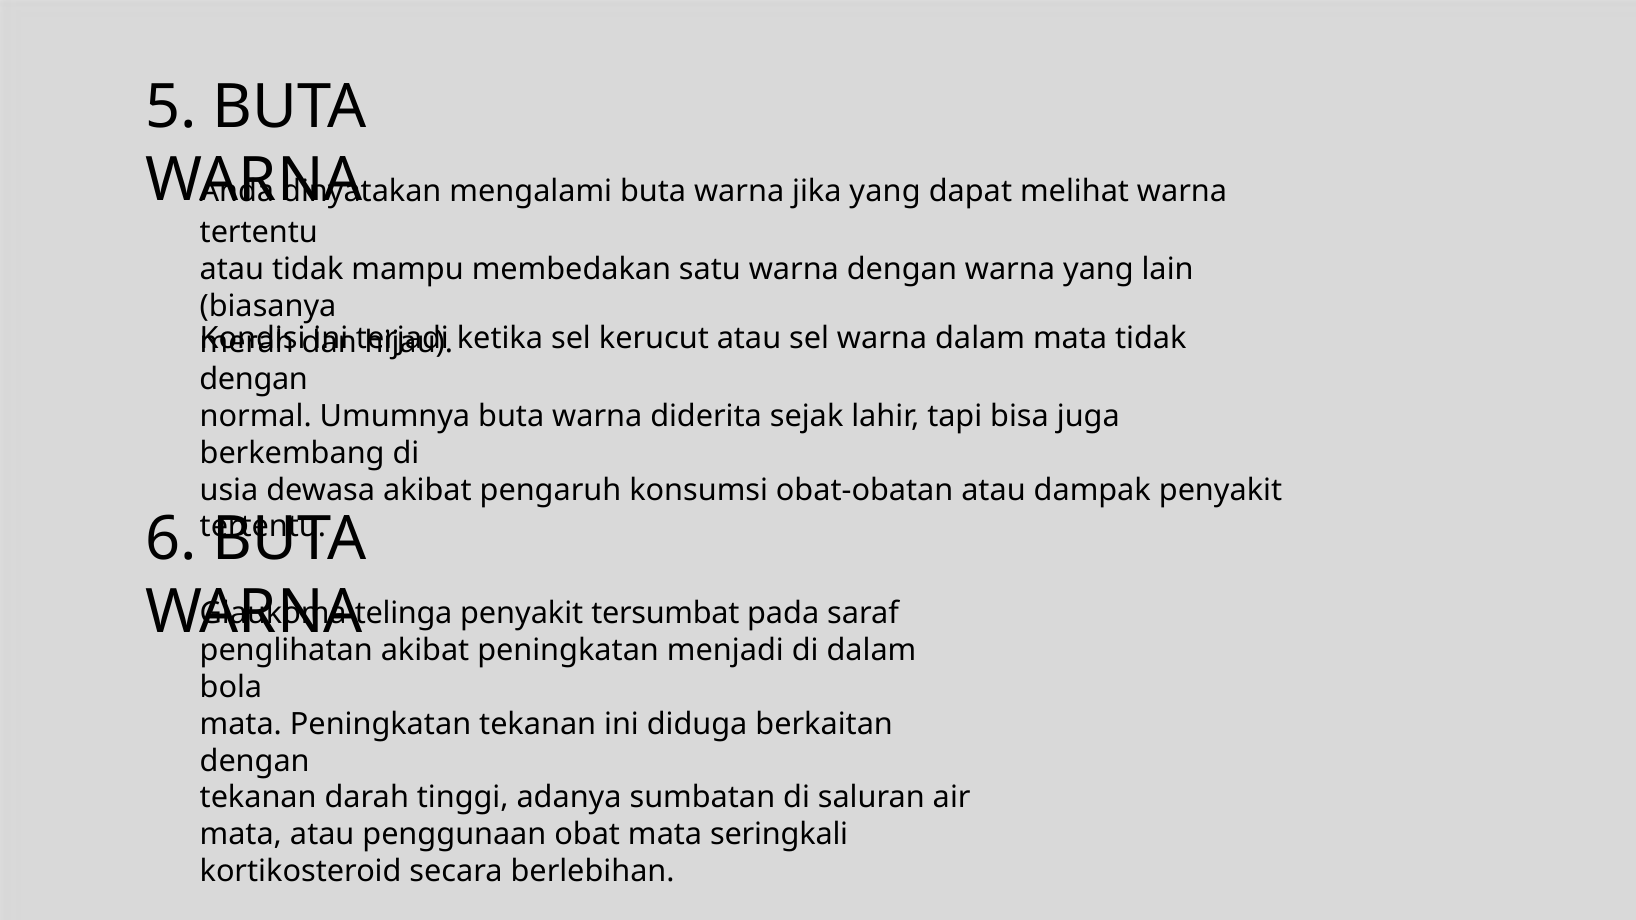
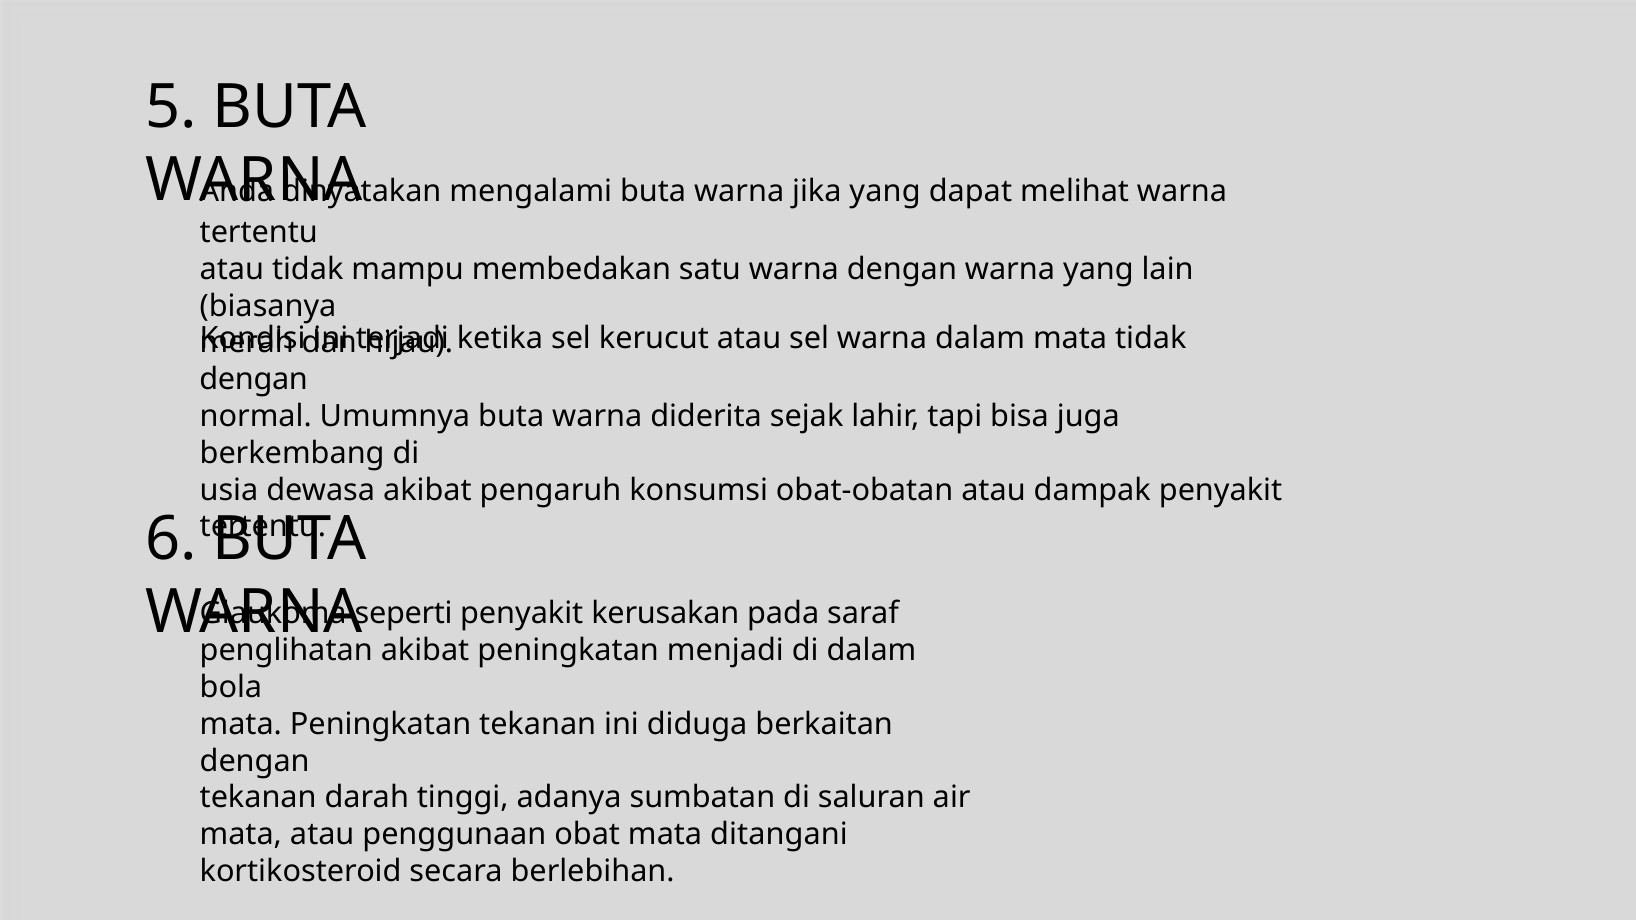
telinga: telinga -> seperti
tersumbat: tersumbat -> kerusakan
seringkali: seringkali -> ditangani
